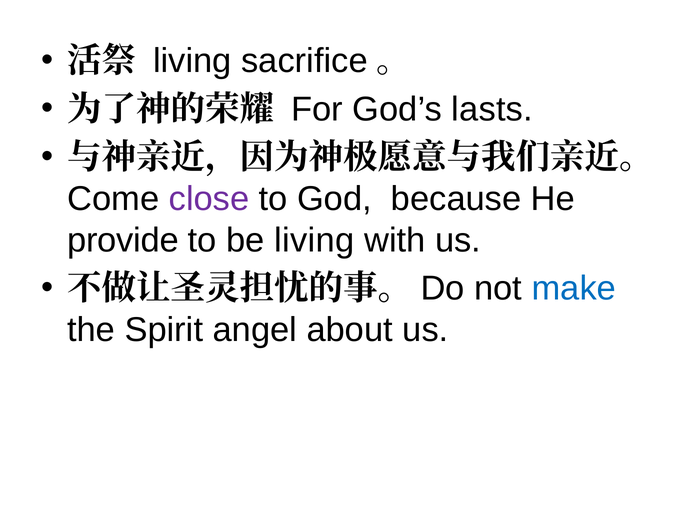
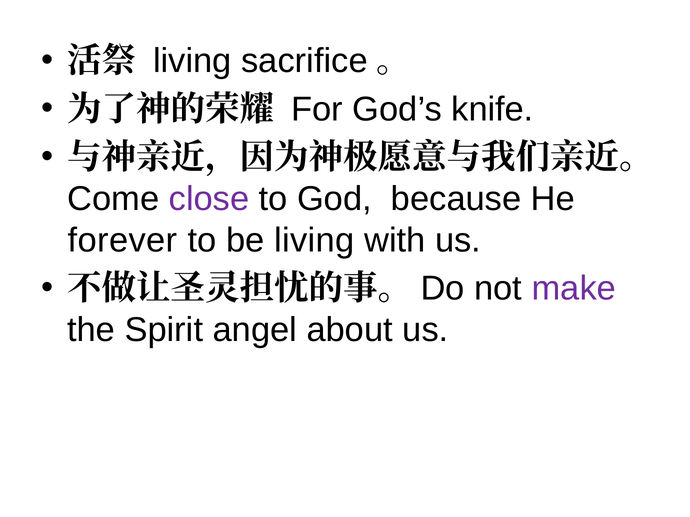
lasts: lasts -> knife
provide: provide -> forever
make colour: blue -> purple
